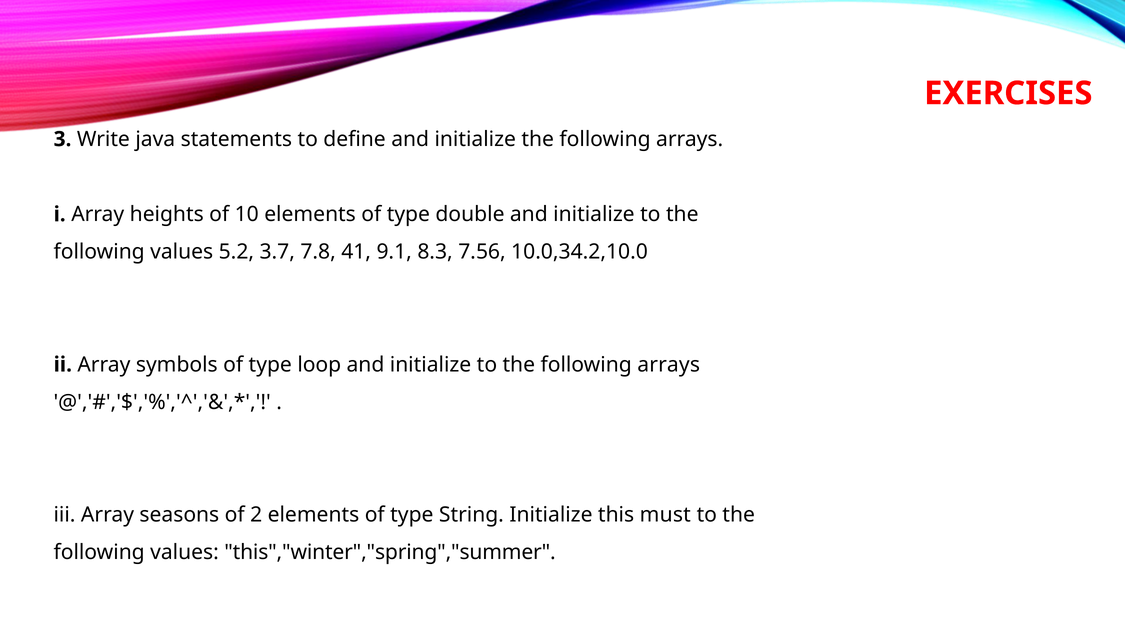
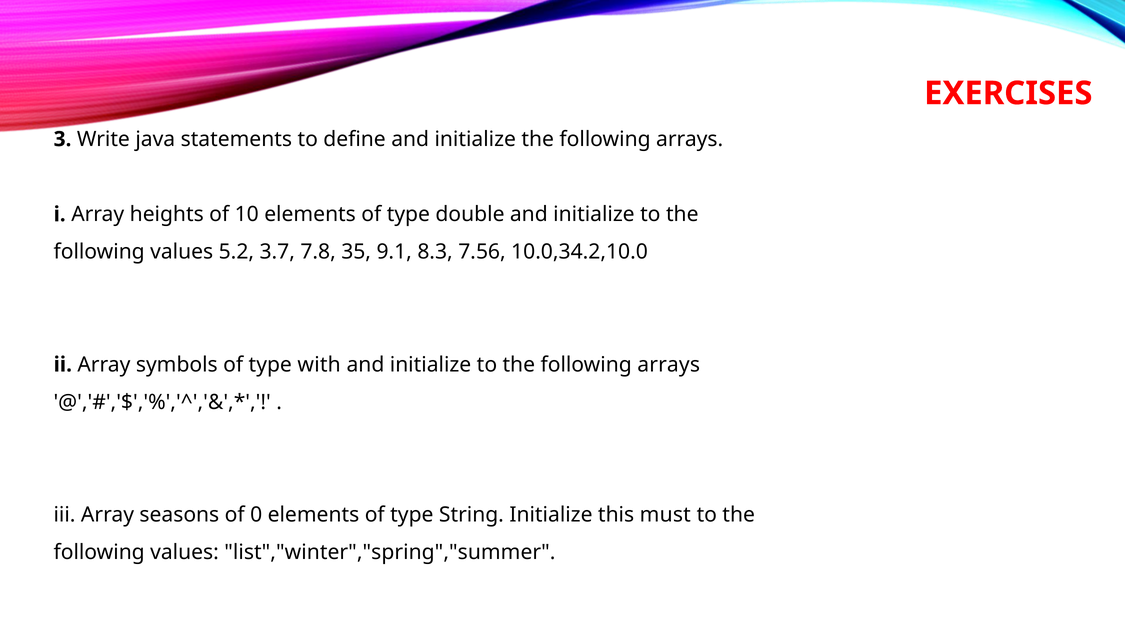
41: 41 -> 35
loop: loop -> with
2: 2 -> 0
this","winter","spring","summer: this","winter","spring","summer -> list","winter","spring","summer
